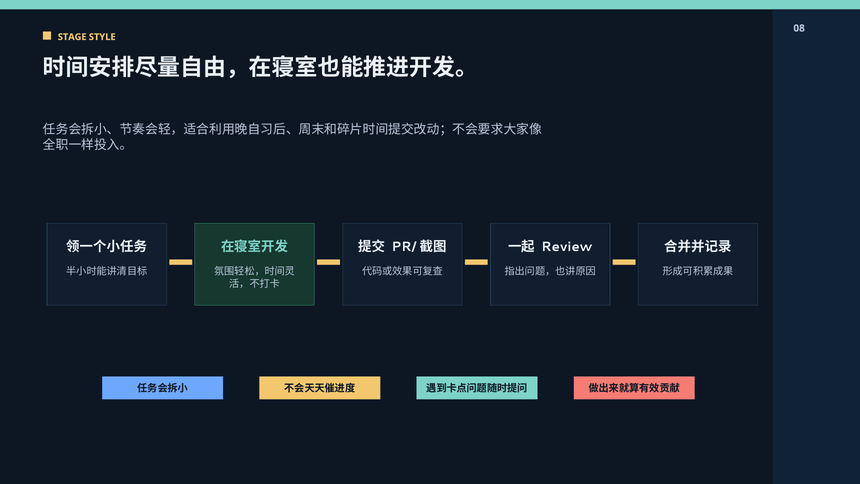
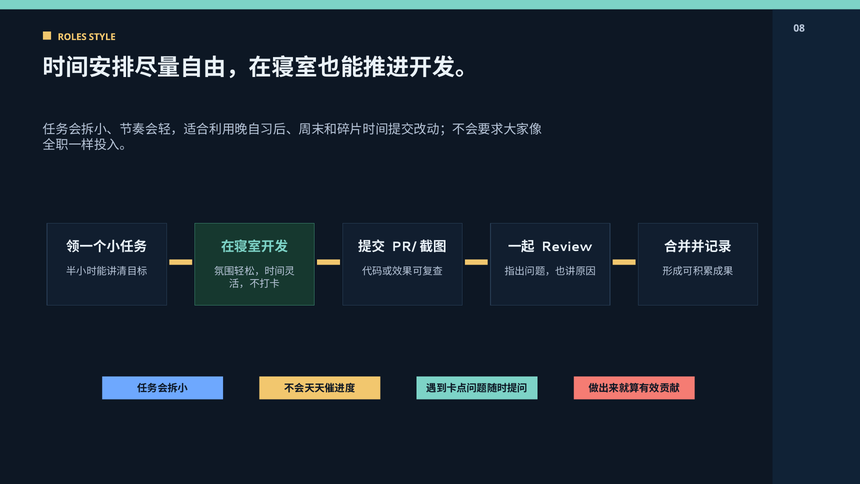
STAGE: STAGE -> ROLES
